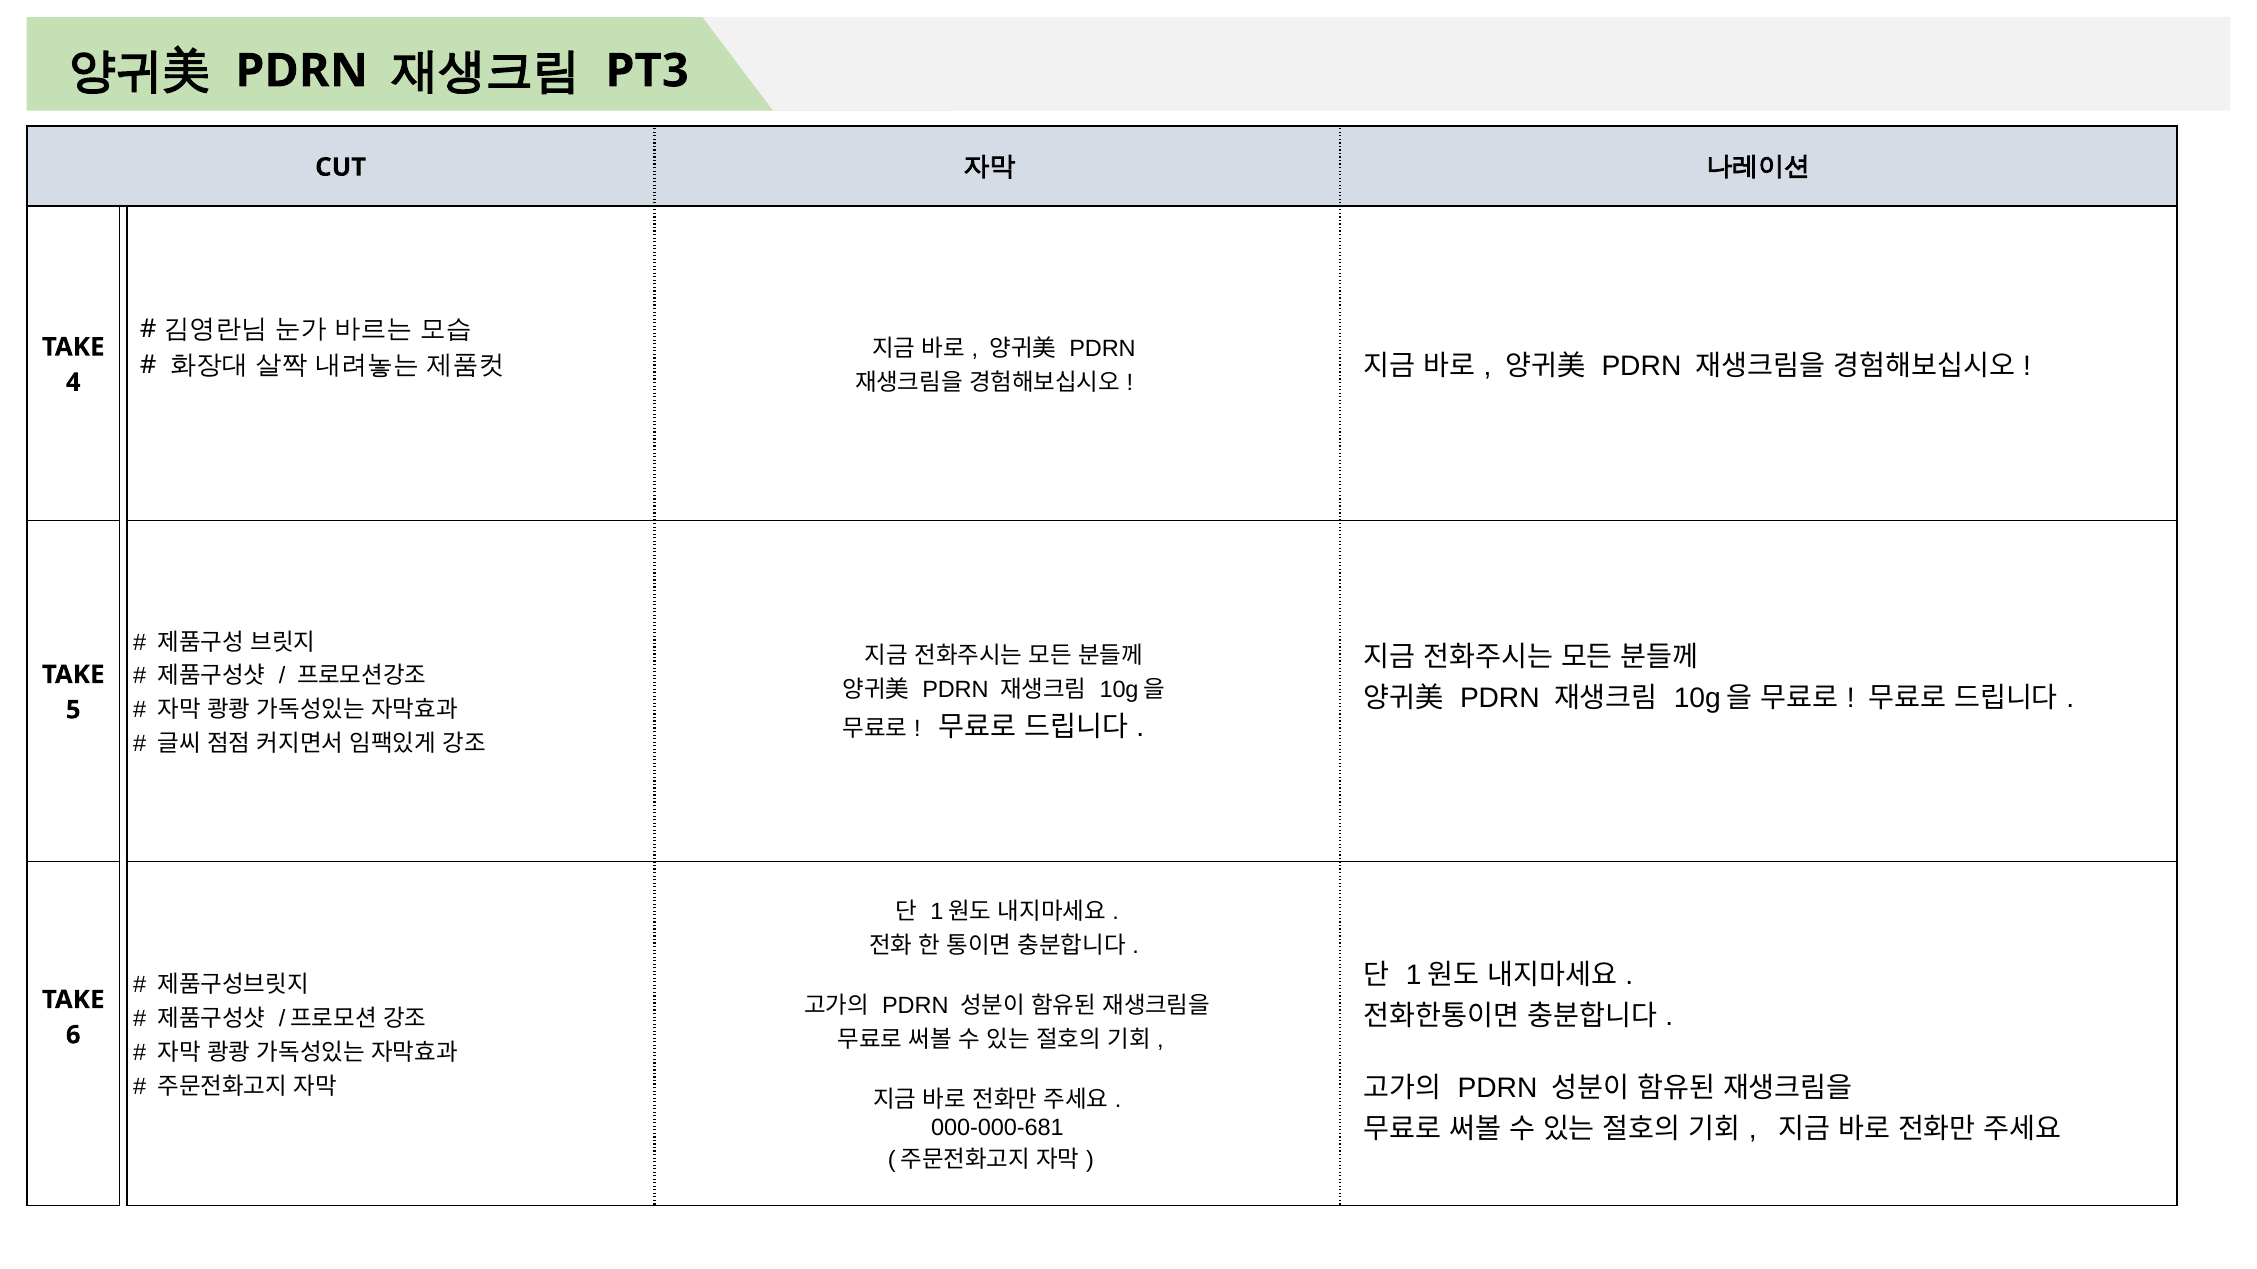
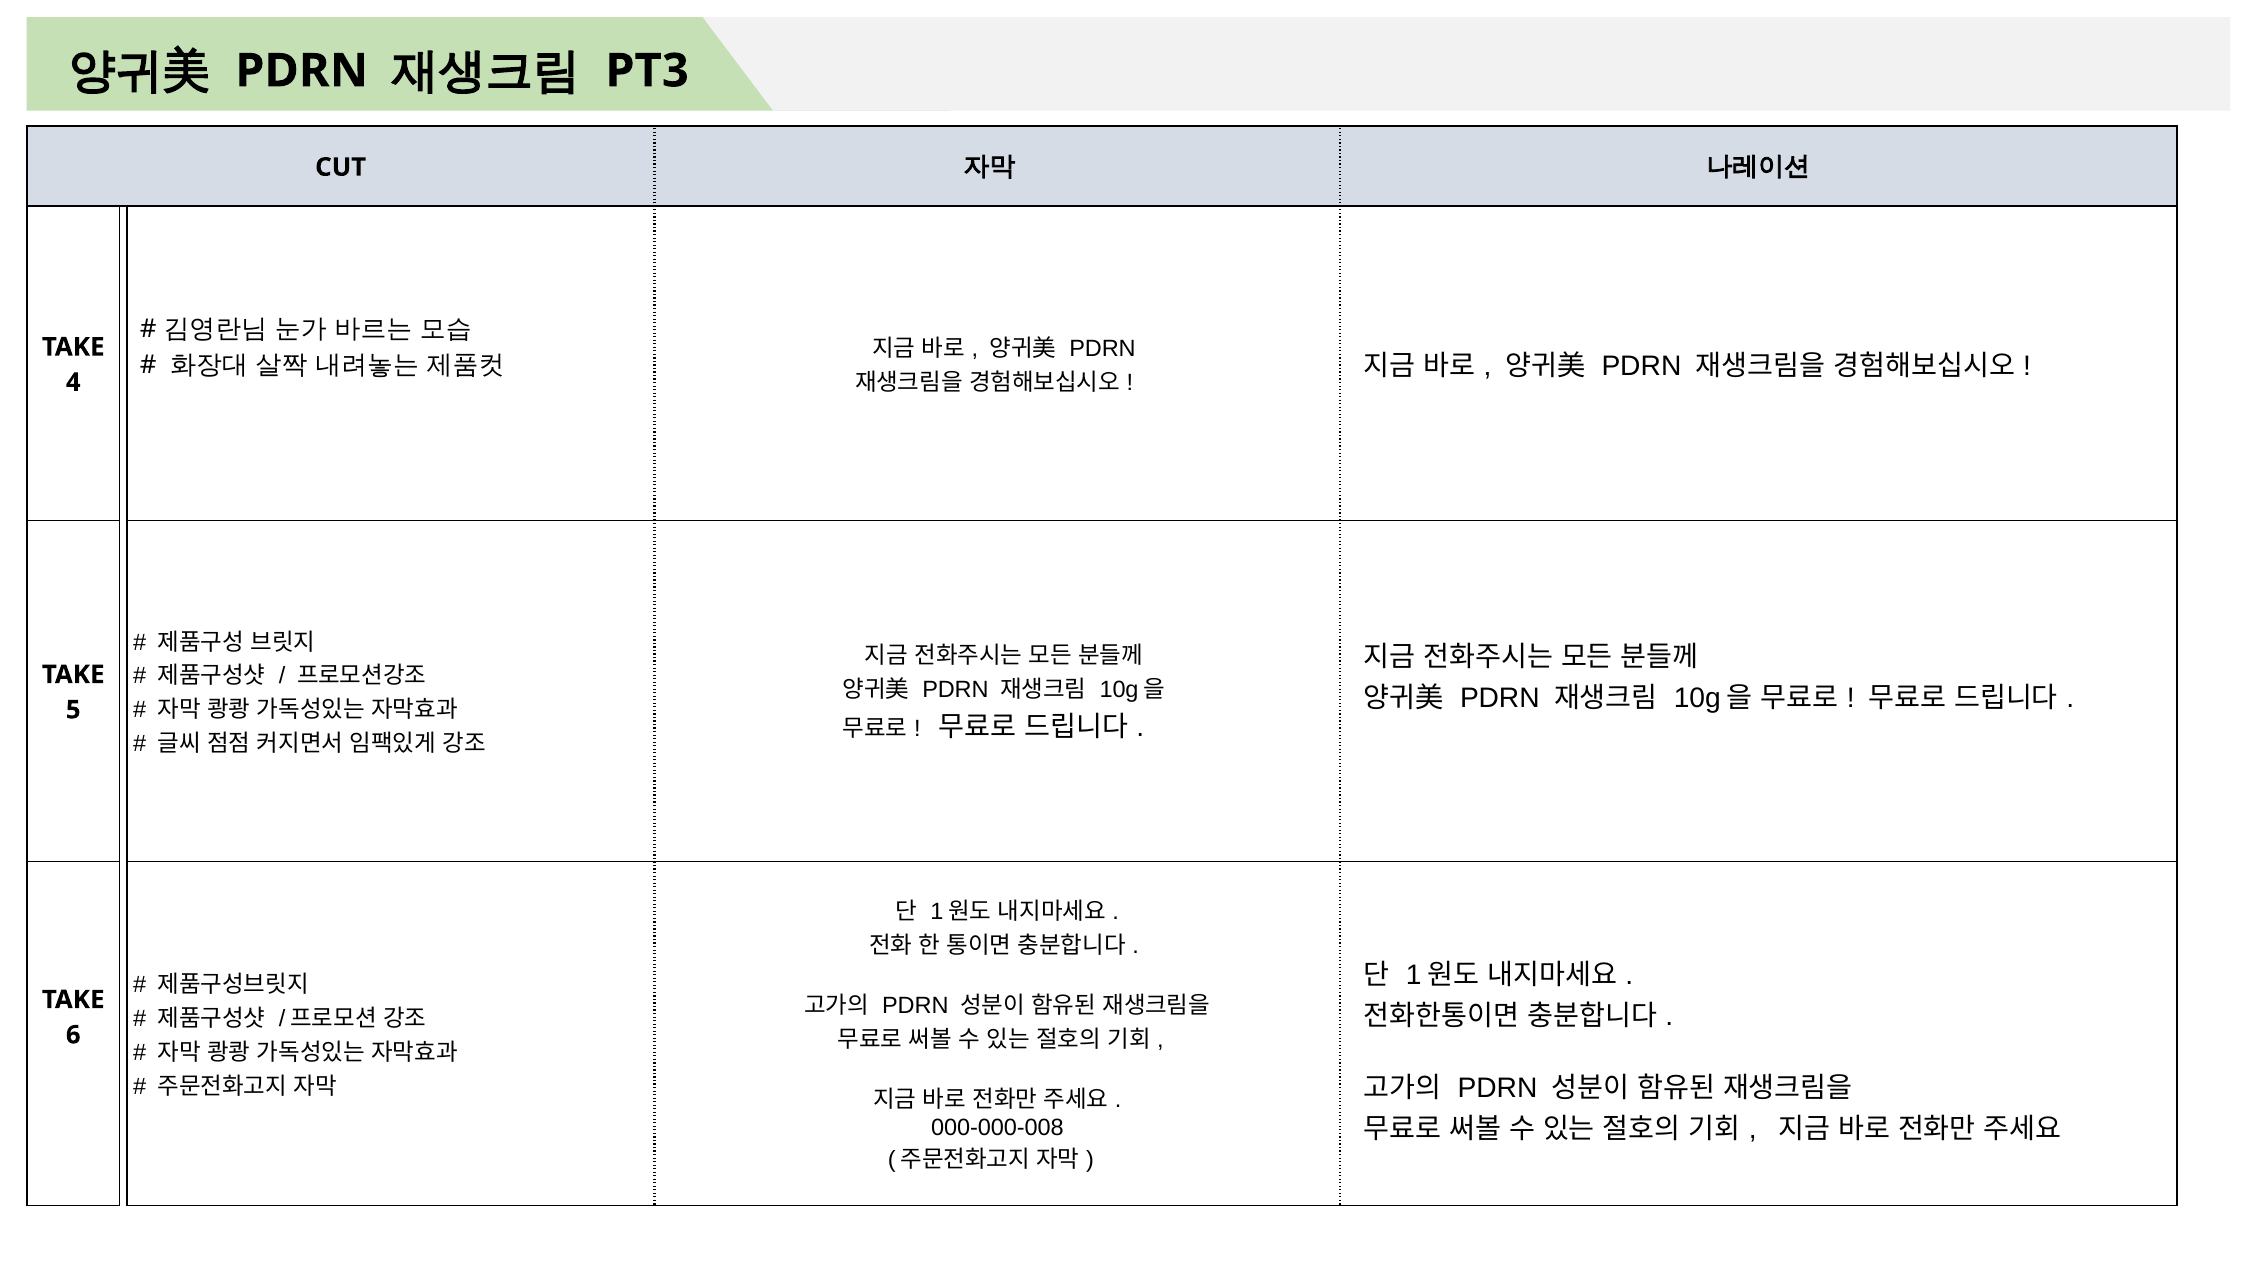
000-000-681: 000-000-681 -> 000-000-008
